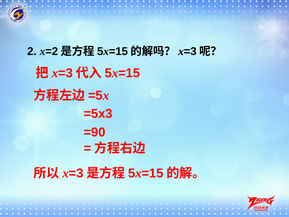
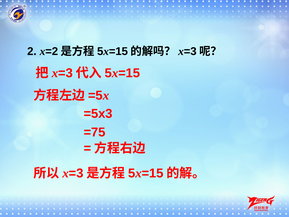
=90: =90 -> =75
